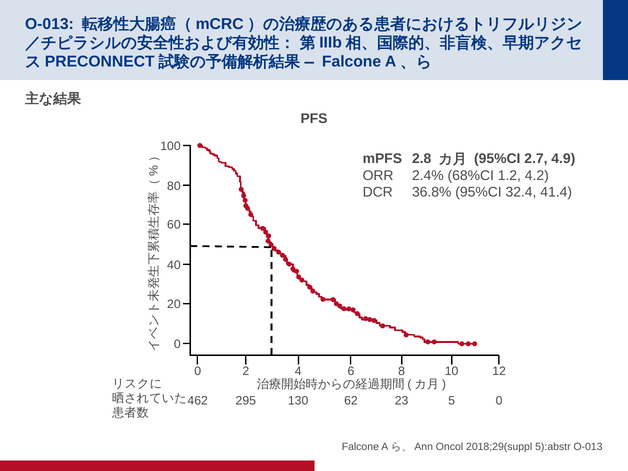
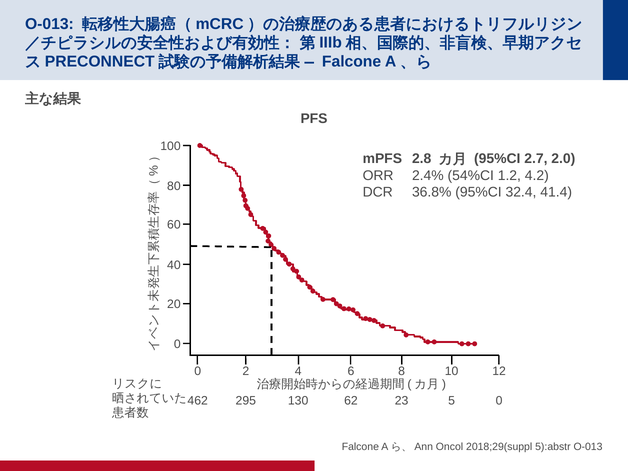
4.9: 4.9 -> 2.0
68%CI: 68%CI -> 54%CI
